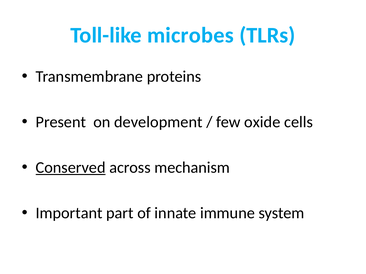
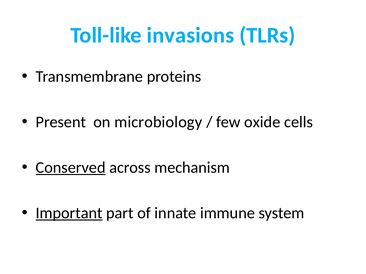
microbes: microbes -> invasions
development: development -> microbiology
Important underline: none -> present
